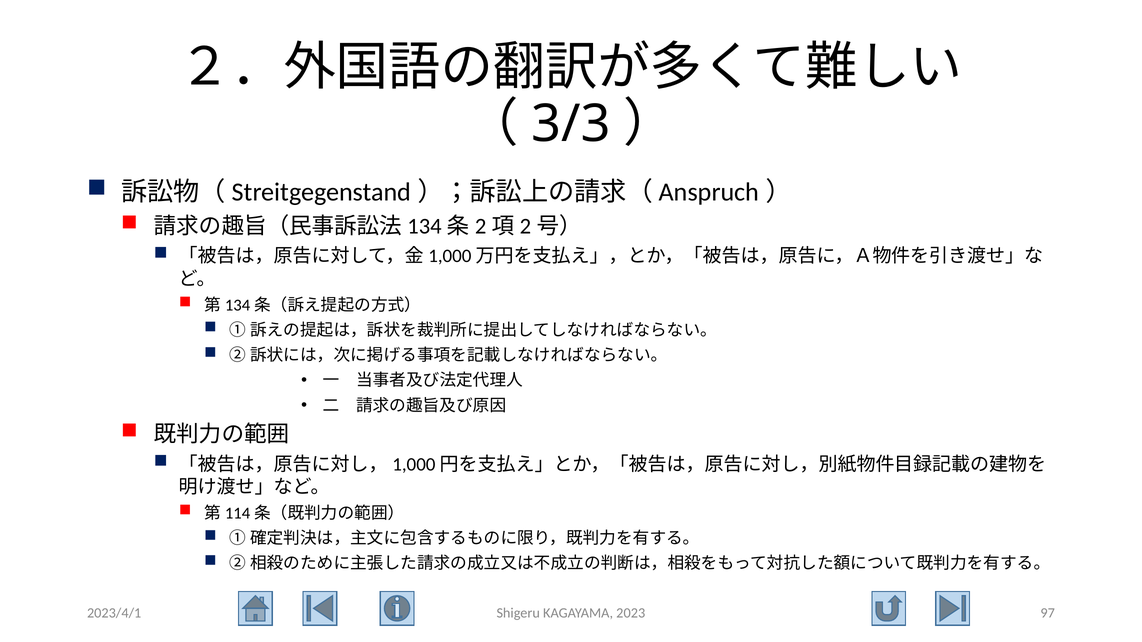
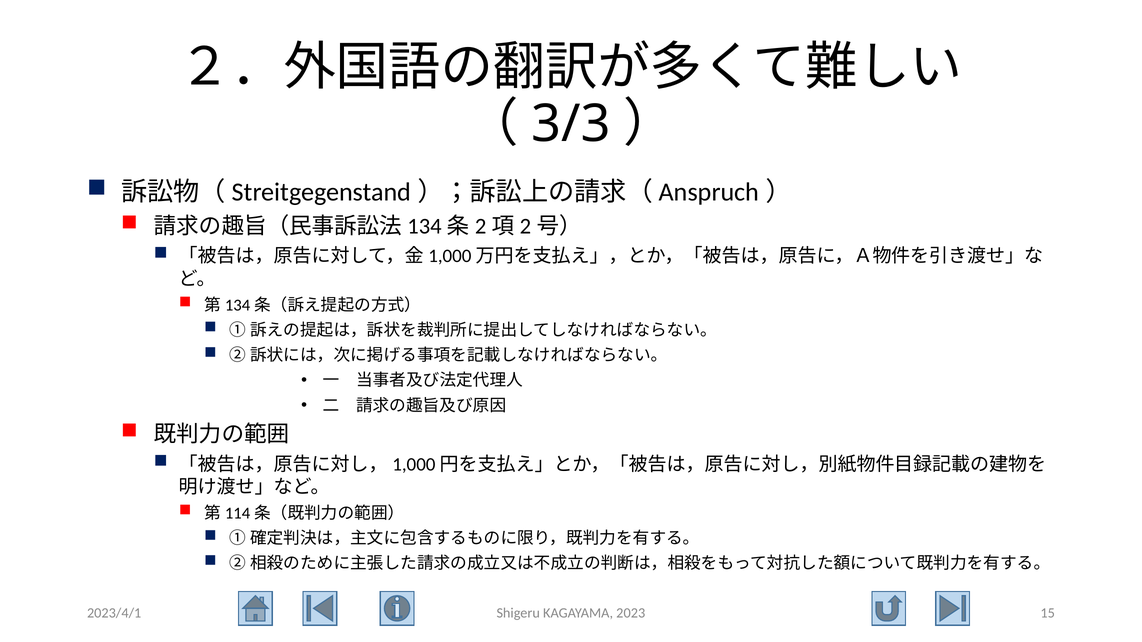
97: 97 -> 15
